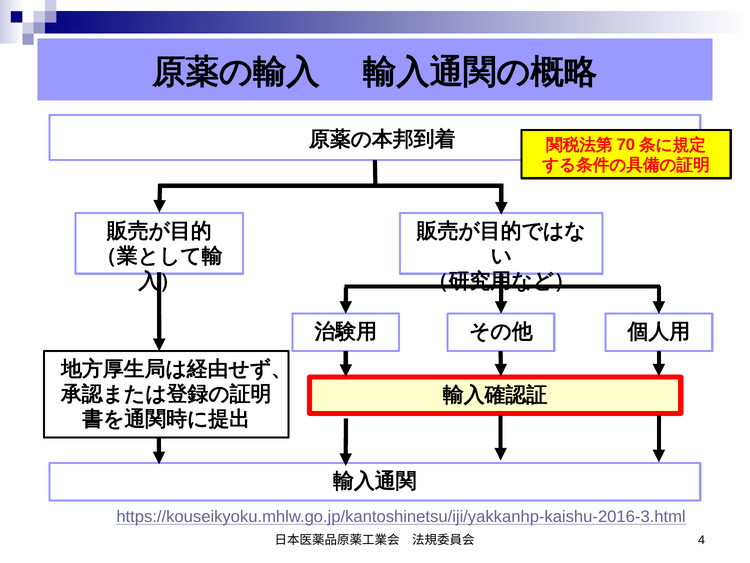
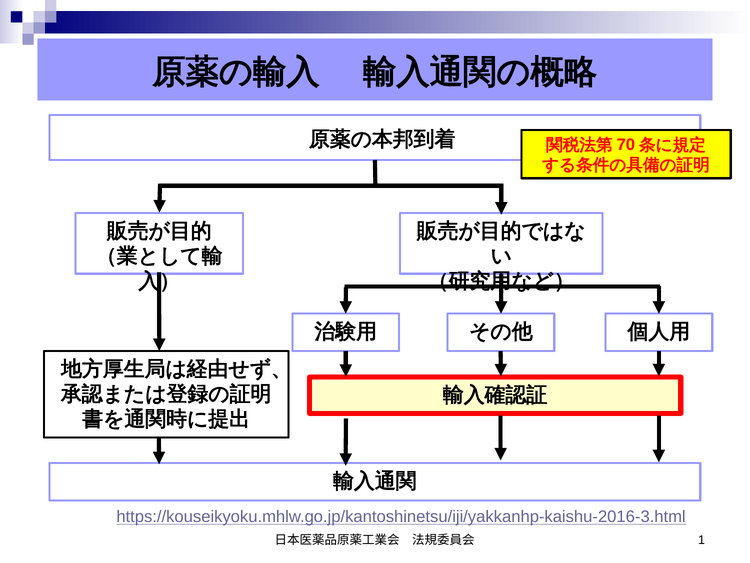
4: 4 -> 1
